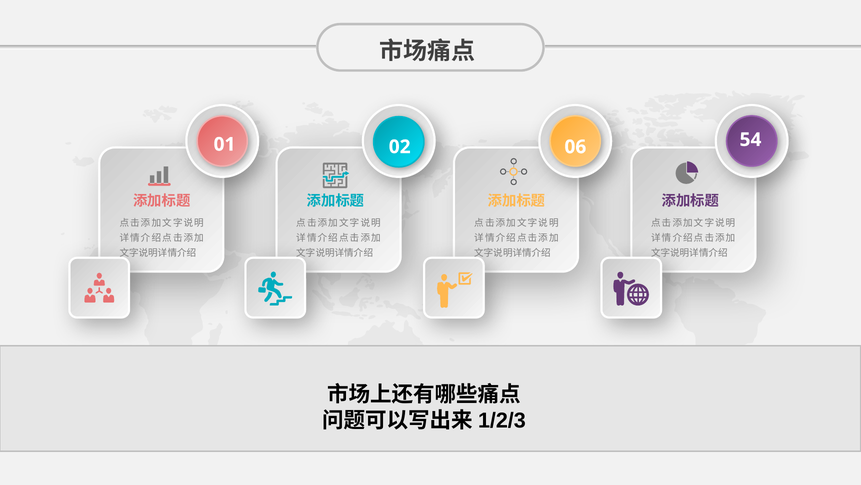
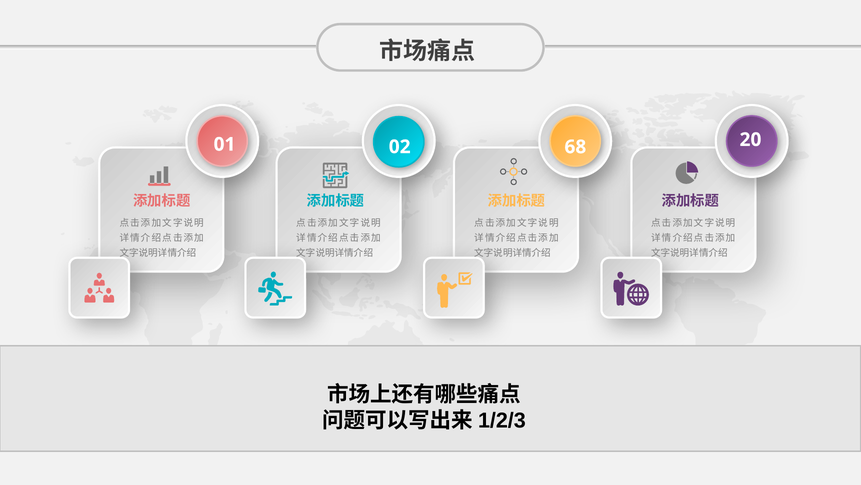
06: 06 -> 68
54: 54 -> 20
